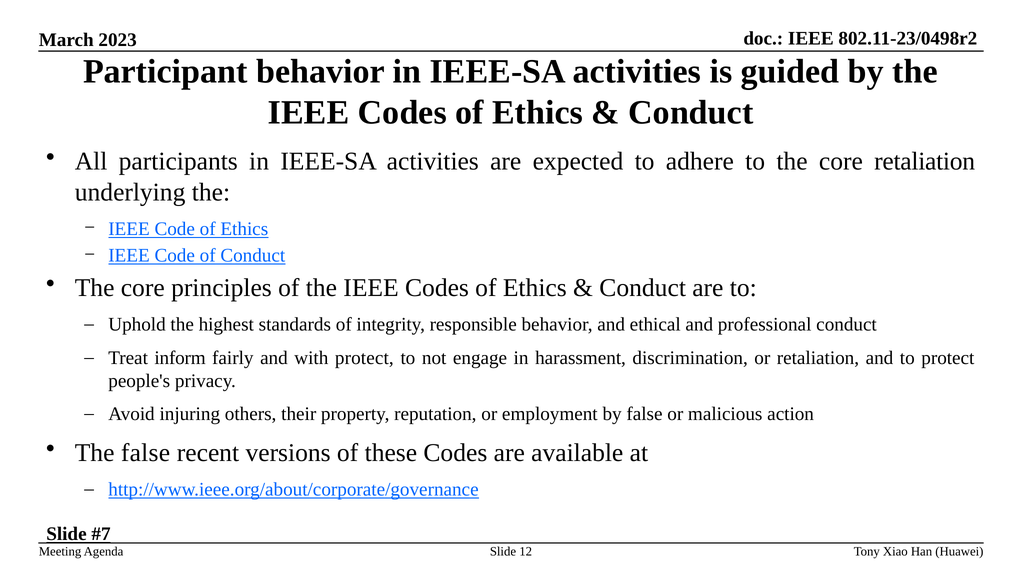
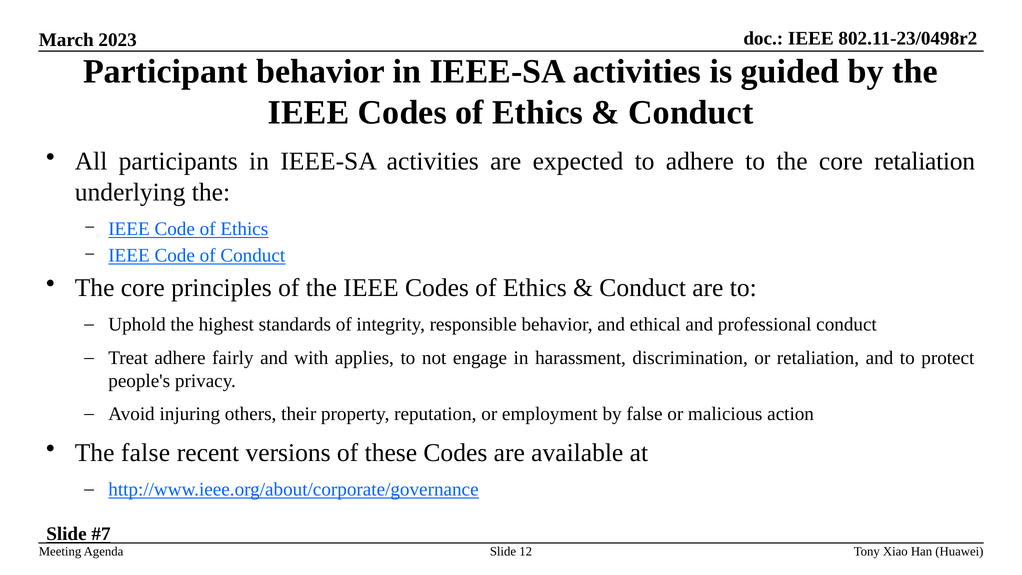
Treat inform: inform -> adhere
with protect: protect -> applies
